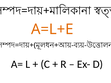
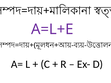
A=L+E colour: orange -> purple
